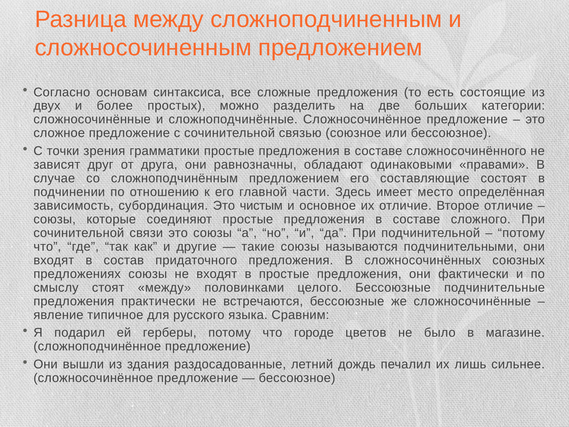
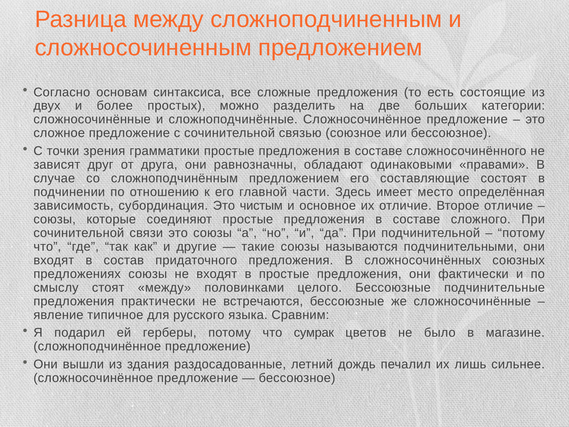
городе: городе -> сумрак
